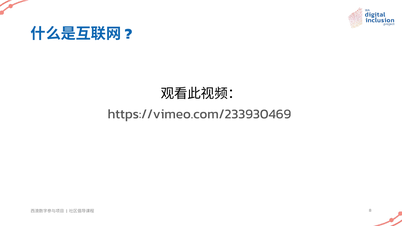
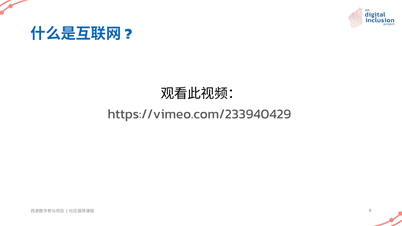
https://vimeo.com/233930469: https://vimeo.com/233930469 -> https://vimeo.com/233940429
